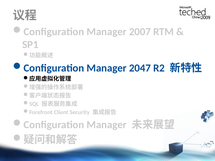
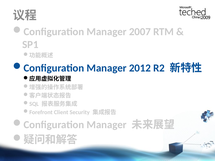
2047: 2047 -> 2012
